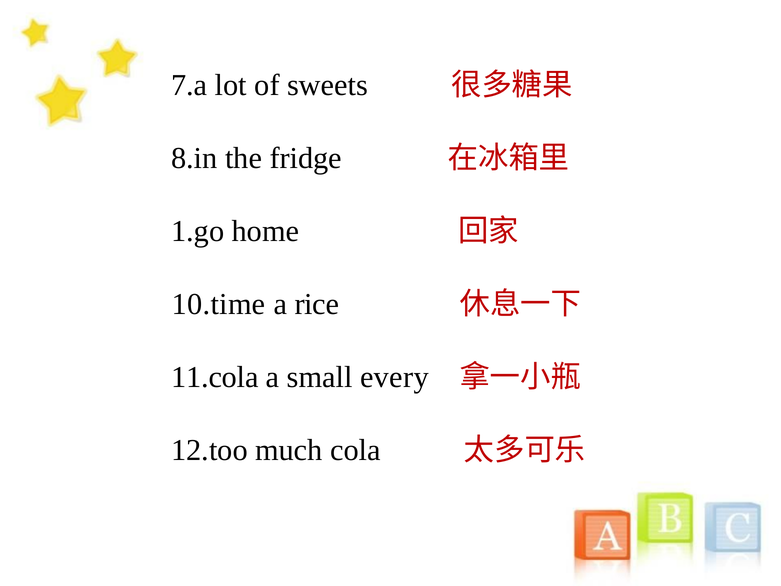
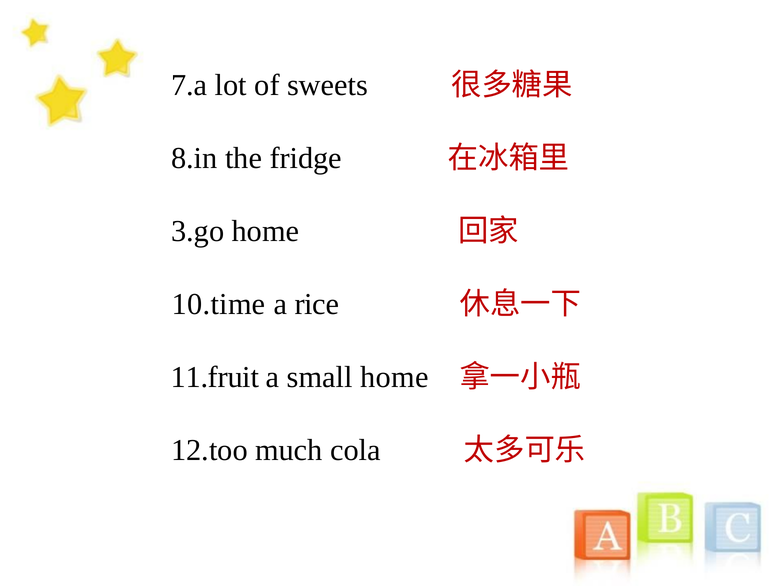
1.go: 1.go -> 3.go
11.cola: 11.cola -> 11.fruit
small every: every -> home
